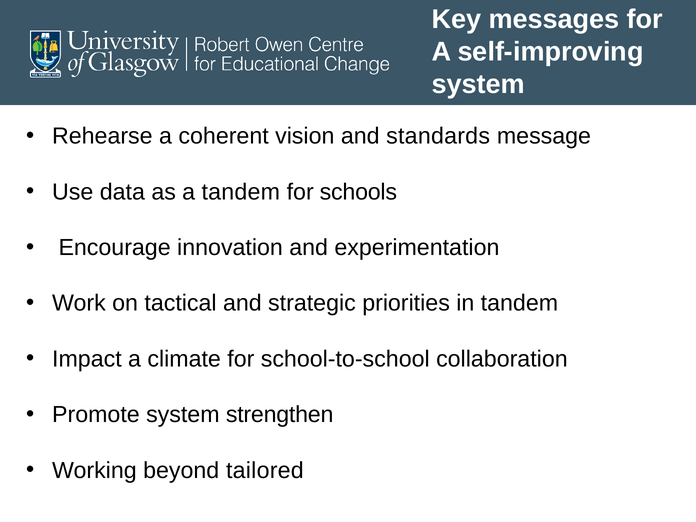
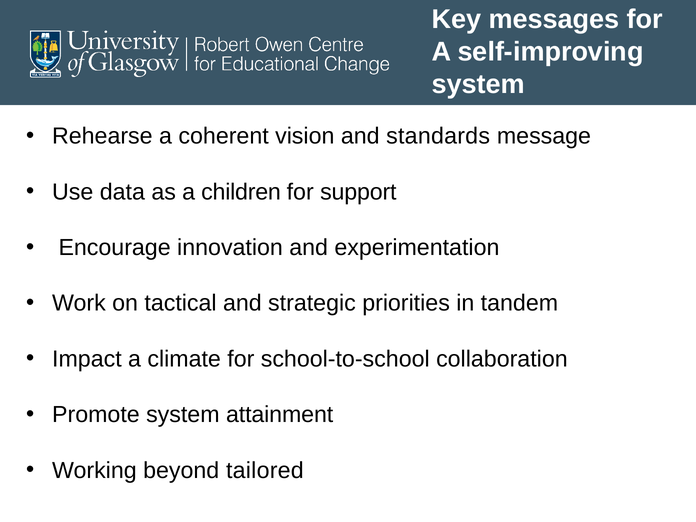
a tandem: tandem -> children
schools: schools -> support
strengthen: strengthen -> attainment
